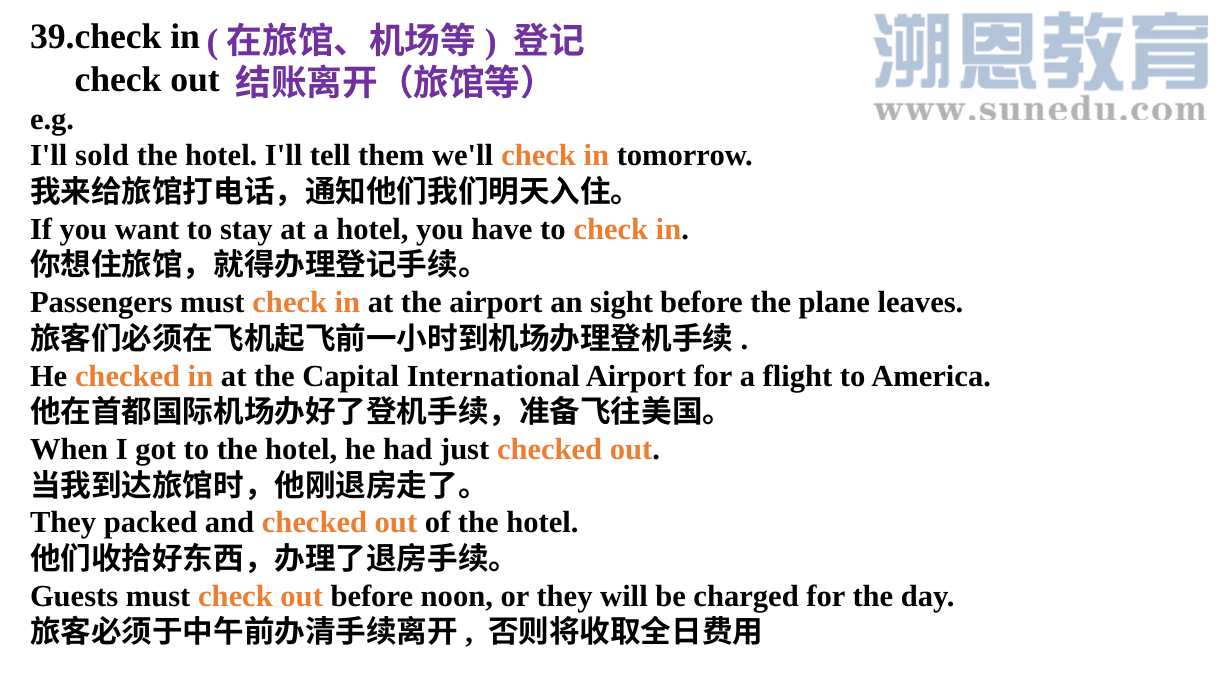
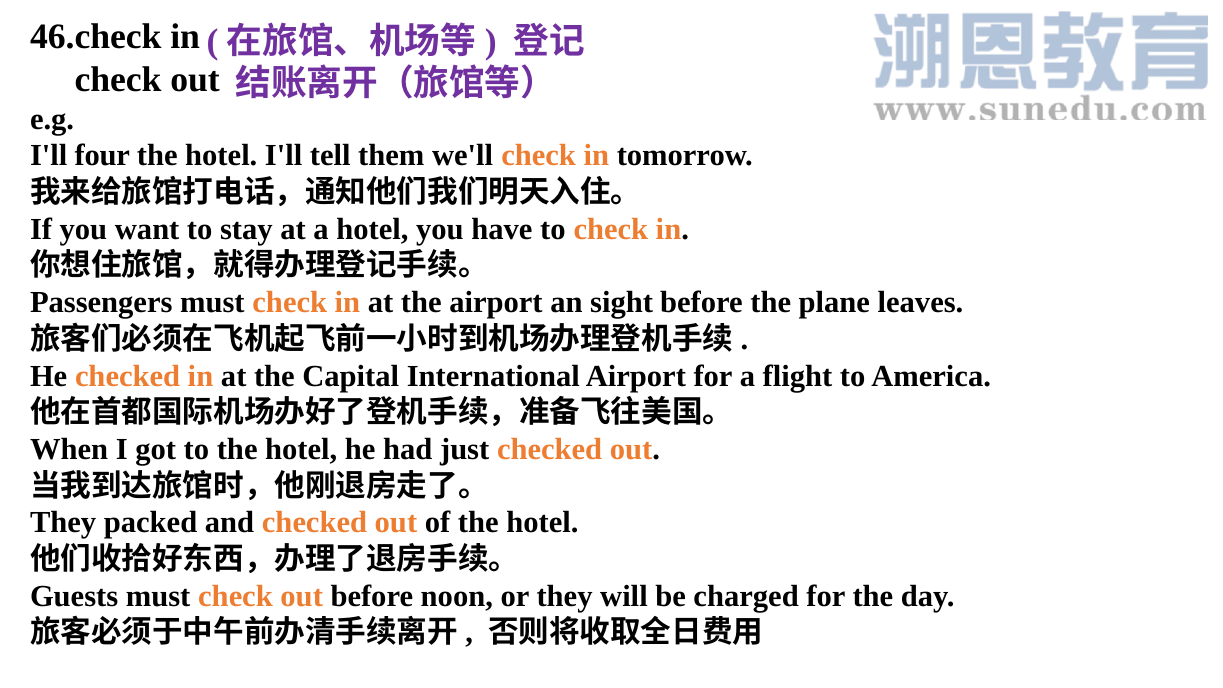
39.check: 39.check -> 46.check
sold: sold -> four
